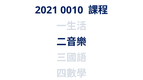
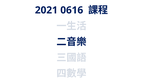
0010: 0010 -> 0616
